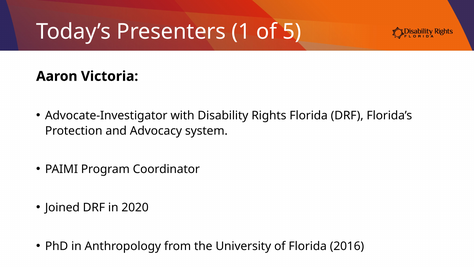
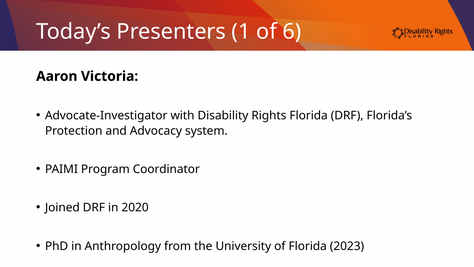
5: 5 -> 6
2016: 2016 -> 2023
